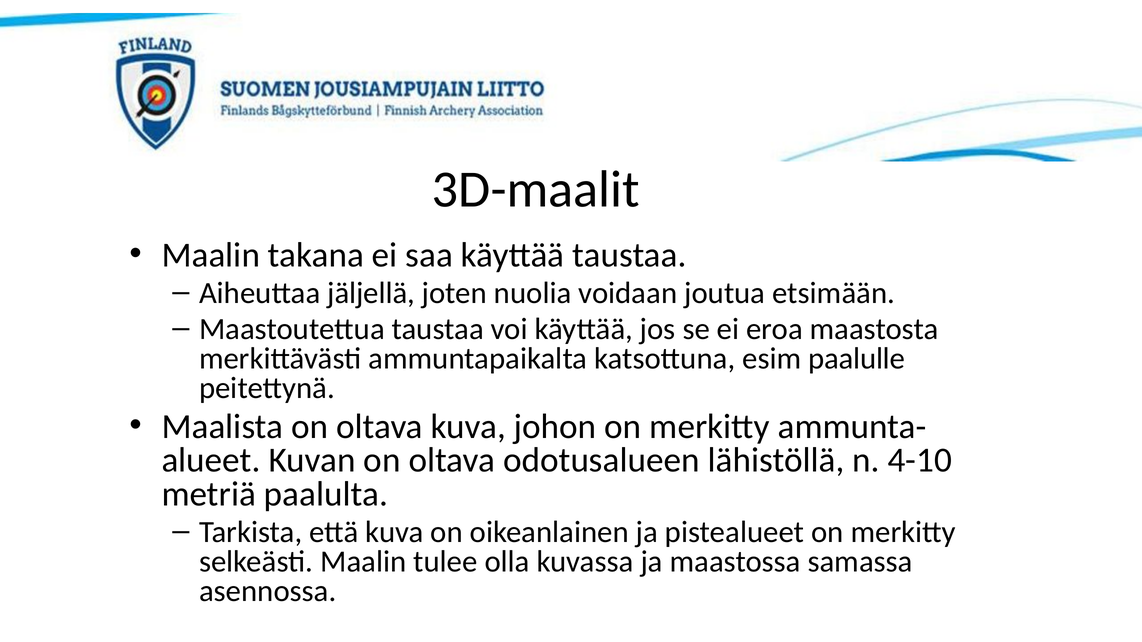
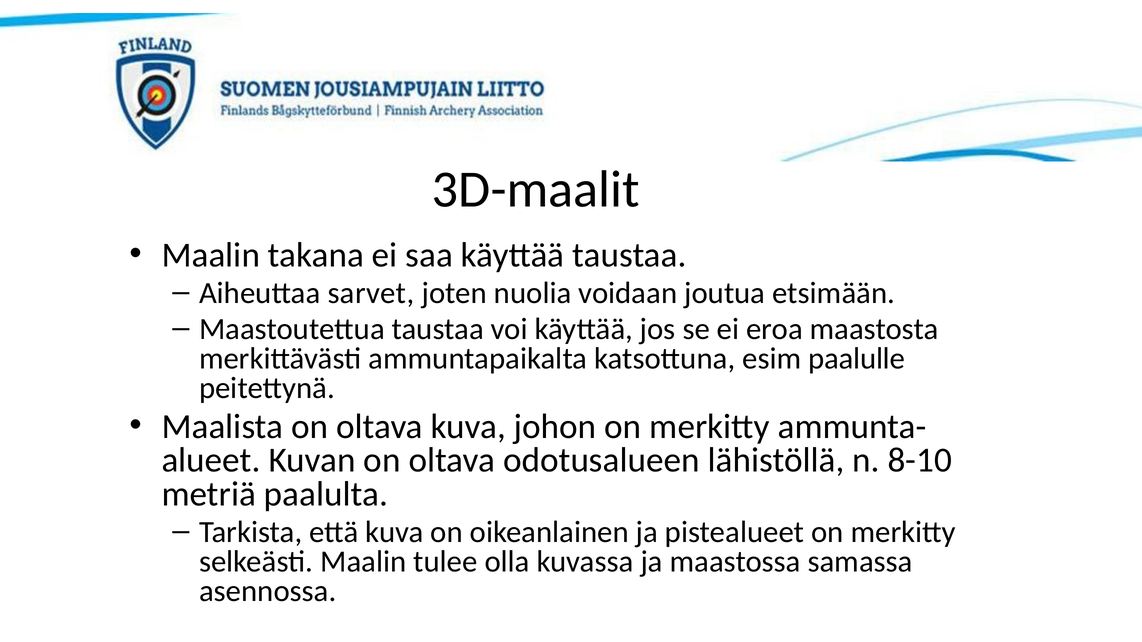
jäljellä: jäljellä -> sarvet
4-10: 4-10 -> 8-10
